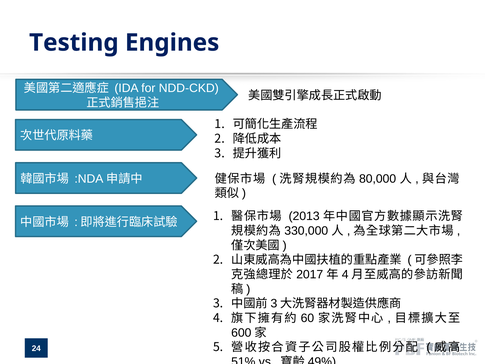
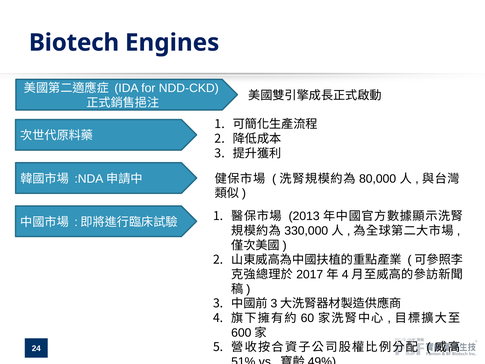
Testing: Testing -> Biotech
